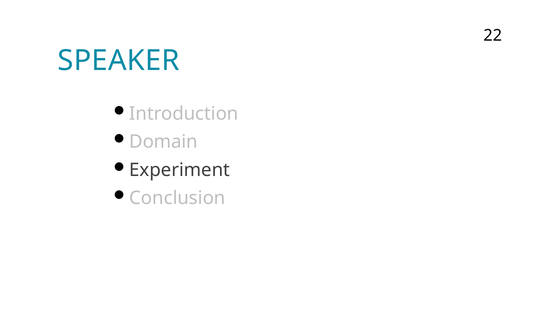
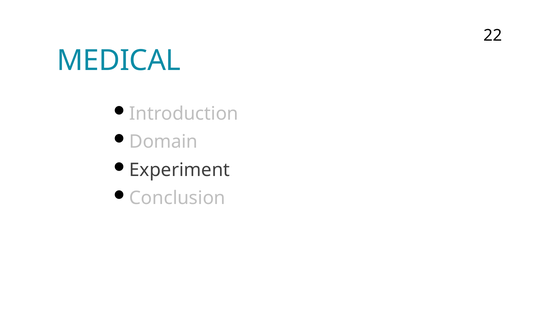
SPEAKER: SPEAKER -> MEDICAL
